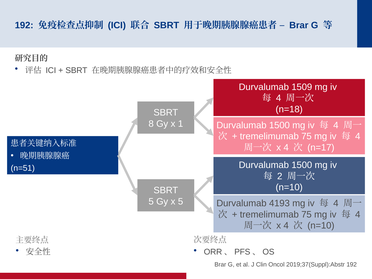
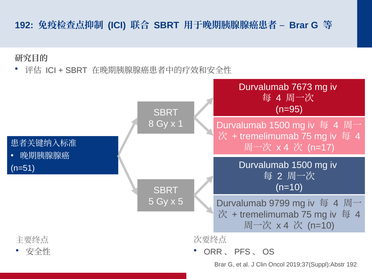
1509: 1509 -> 7673
n=18: n=18 -> n=95
4193: 4193 -> 9799
